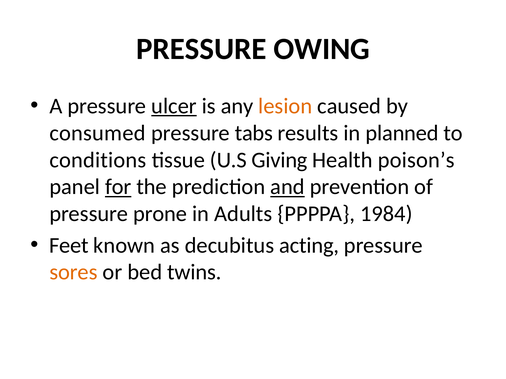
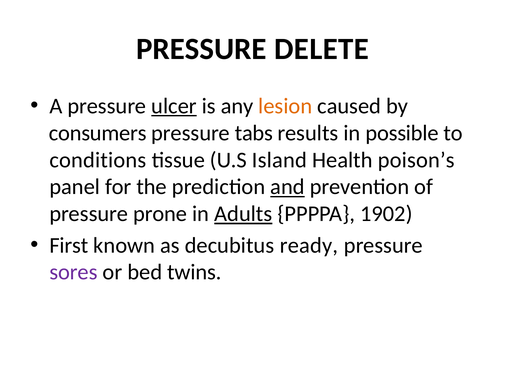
OWING: OWING -> DELETE
consumed: consumed -> consumers
planned: planned -> possible
Giving: Giving -> Island
for underline: present -> none
Adults underline: none -> present
1984: 1984 -> 1902
Feet: Feet -> First
acting: acting -> ready
sores colour: orange -> purple
